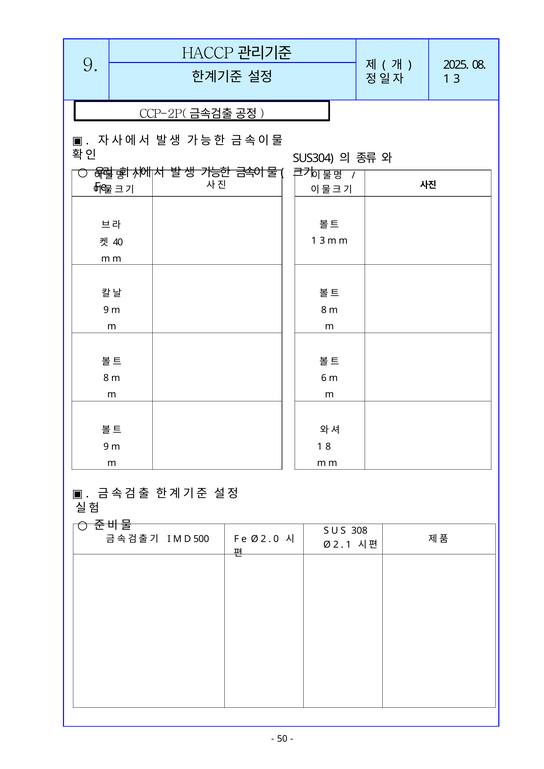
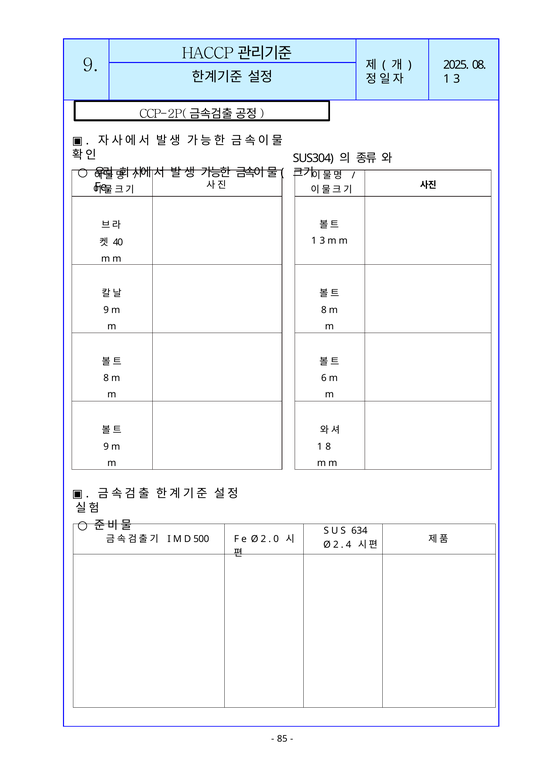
308: 308 -> 634
1 at (349, 545): 1 -> 4
50: 50 -> 85
